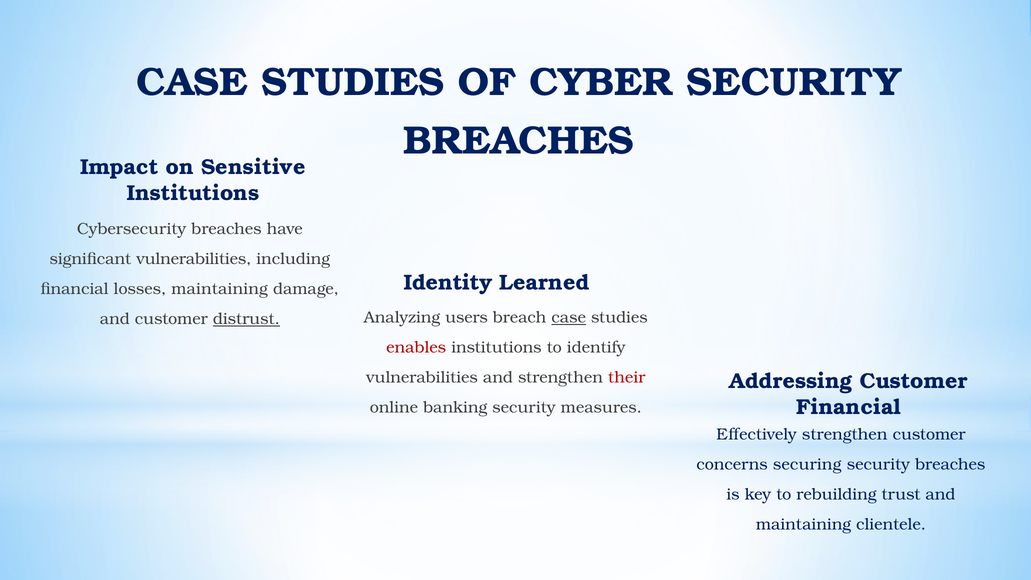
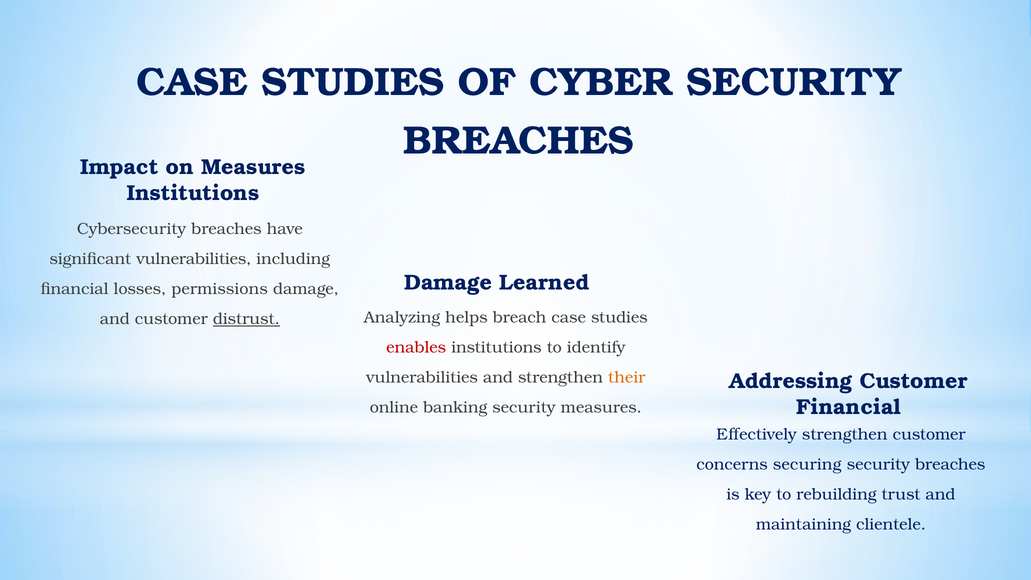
on Sensitive: Sensitive -> Measures
Identity at (448, 282): Identity -> Damage
losses maintaining: maintaining -> permissions
users: users -> helps
case at (569, 317) underline: present -> none
their colour: red -> orange
